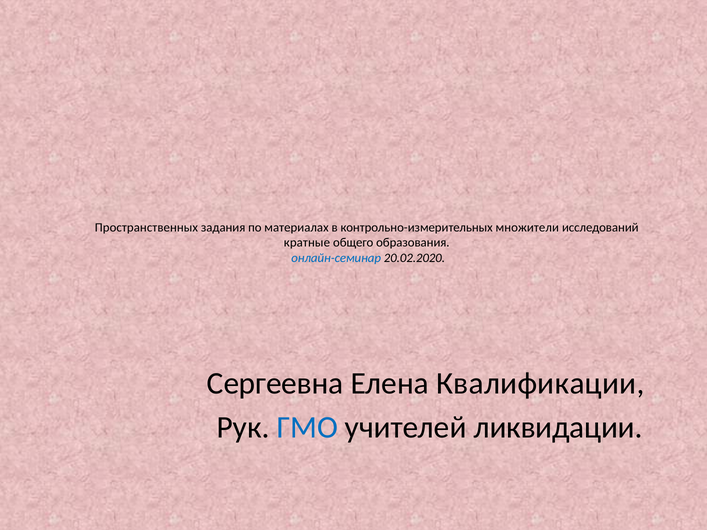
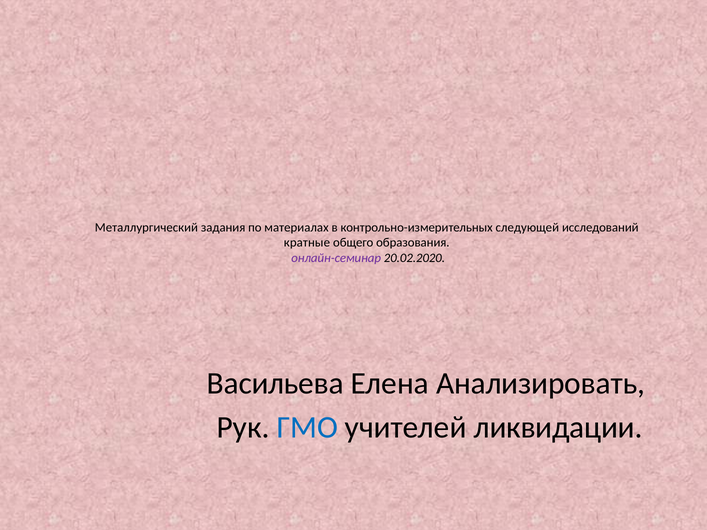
Пространственных: Пространственных -> Металлургический
множители: множители -> следующей
онлайн-семинар colour: blue -> purple
Сергеевна: Сергеевна -> Васильева
Квалификации: Квалификации -> Анализировать
